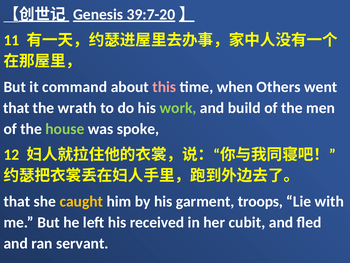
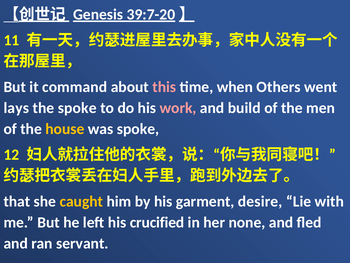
that at (16, 108): that -> lays
the wrath: wrath -> spoke
work colour: light green -> pink
house colour: light green -> yellow
troops: troops -> desire
received: received -> crucified
cubit: cubit -> none
